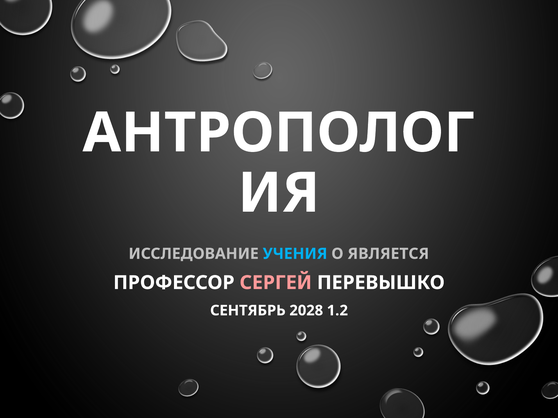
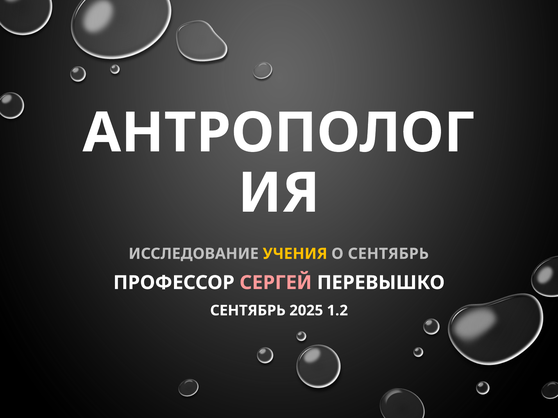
УЧЕНИЯ colour: light blue -> yellow
О ЯВЛЯЕТСЯ: ЯВЛЯЕТСЯ -> СЕНТЯБРЬ
2028: 2028 -> 2025
